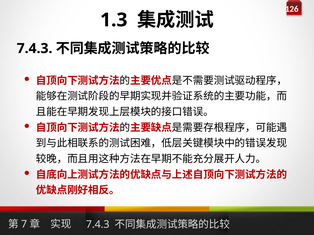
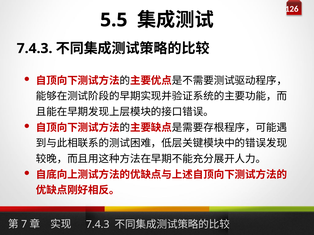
1.3: 1.3 -> 5.5
